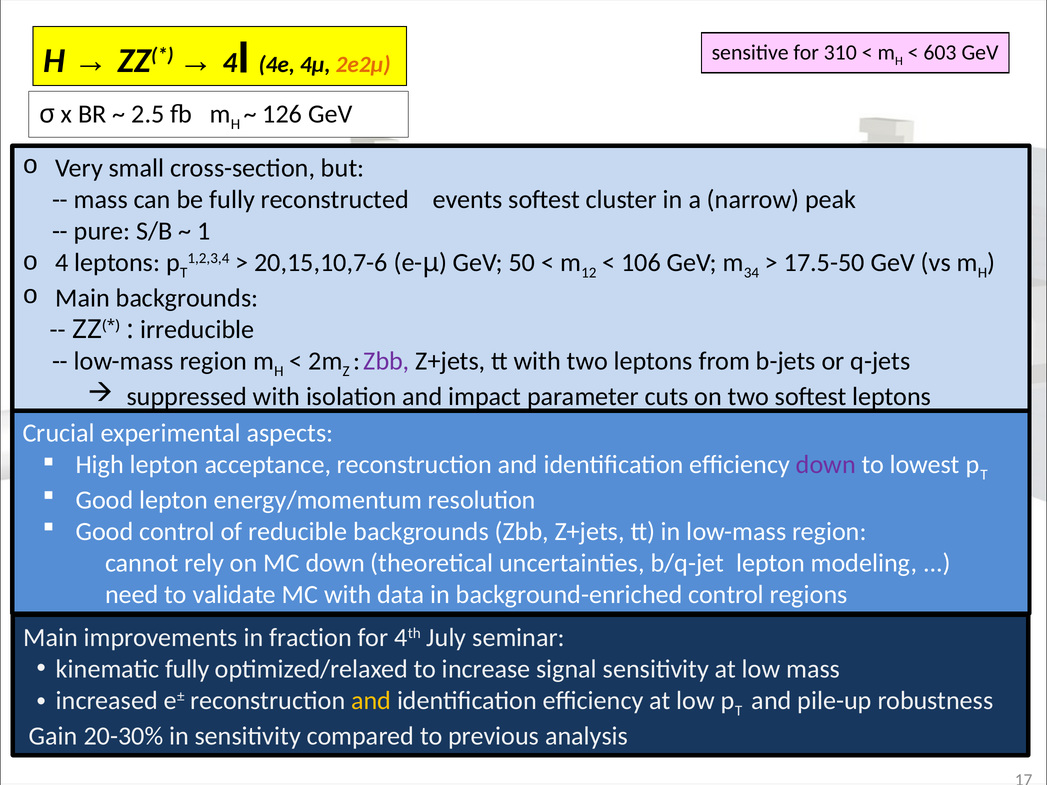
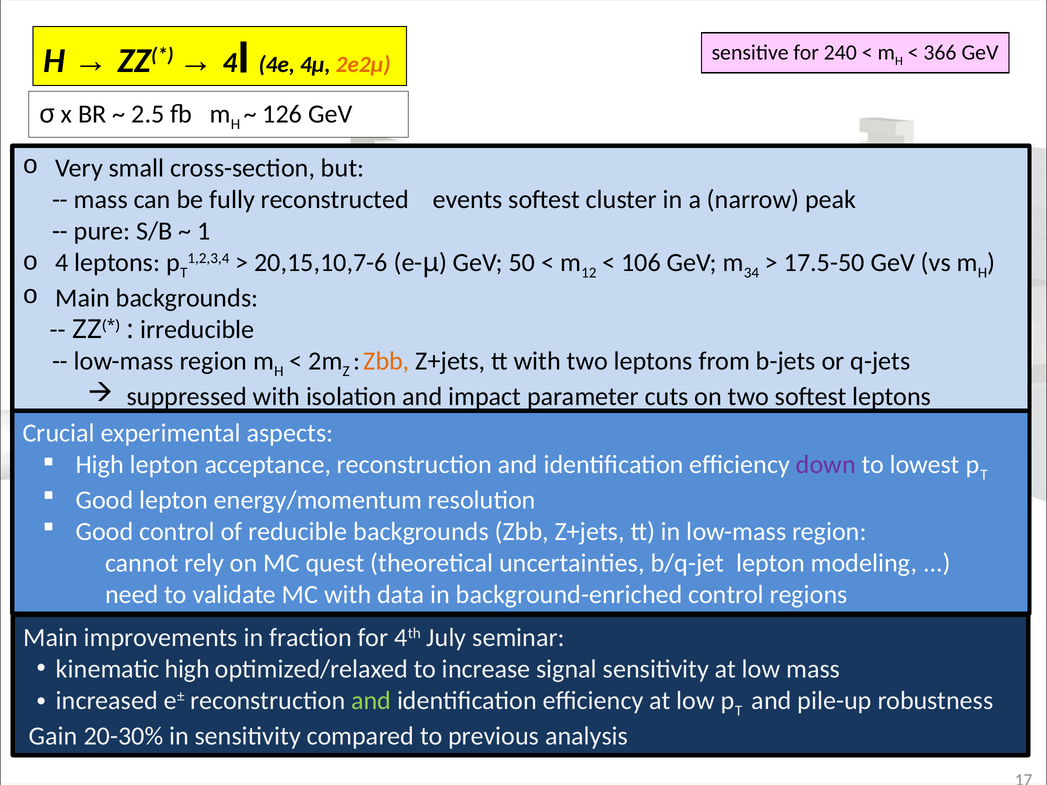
310: 310 -> 240
603: 603 -> 366
Zbb at (386, 361) colour: purple -> orange
MC down: down -> quest
kinematic fully: fully -> high
and at (371, 701) colour: yellow -> light green
